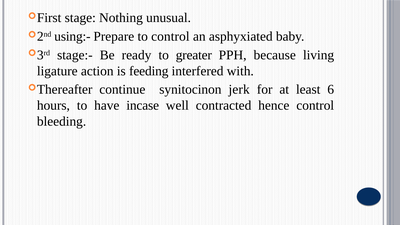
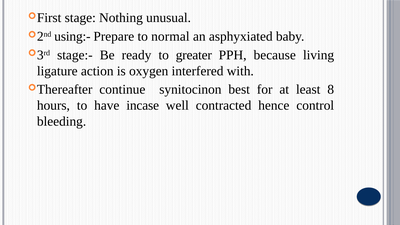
to control: control -> normal
feeding: feeding -> oxygen
jerk: jerk -> best
6: 6 -> 8
